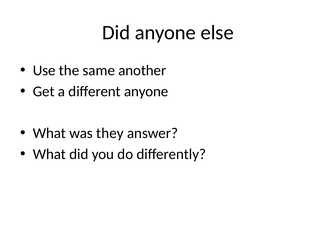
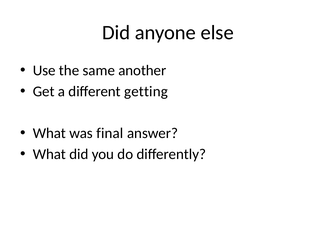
different anyone: anyone -> getting
they: they -> final
